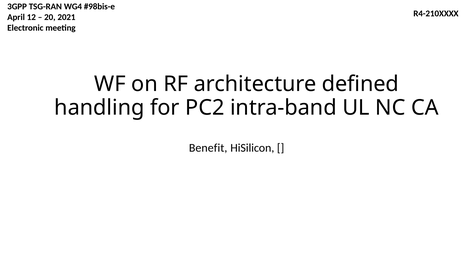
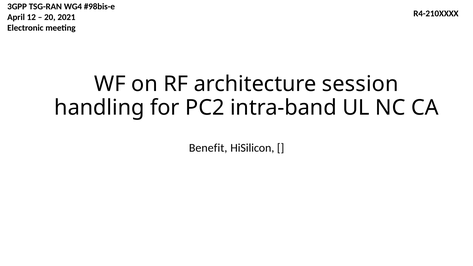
defined: defined -> session
